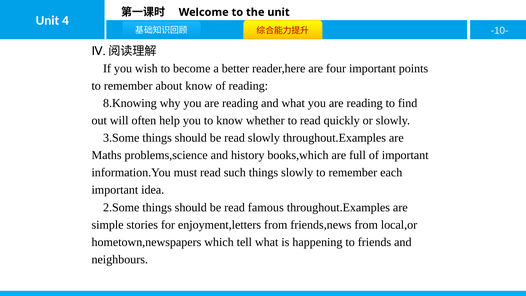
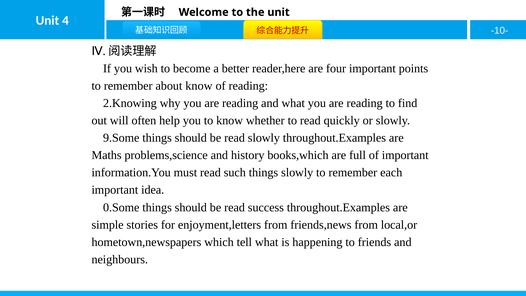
8.Knowing: 8.Knowing -> 2.Knowing
3.Some: 3.Some -> 9.Some
2.Some: 2.Some -> 0.Some
famous: famous -> success
